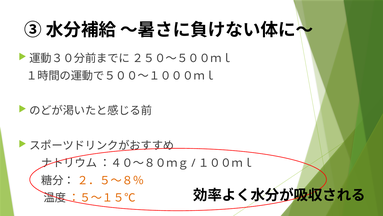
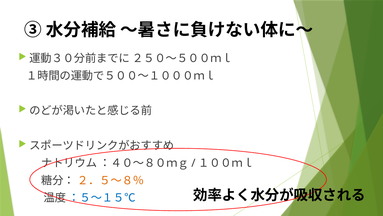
：５～１５℃ colour: orange -> blue
